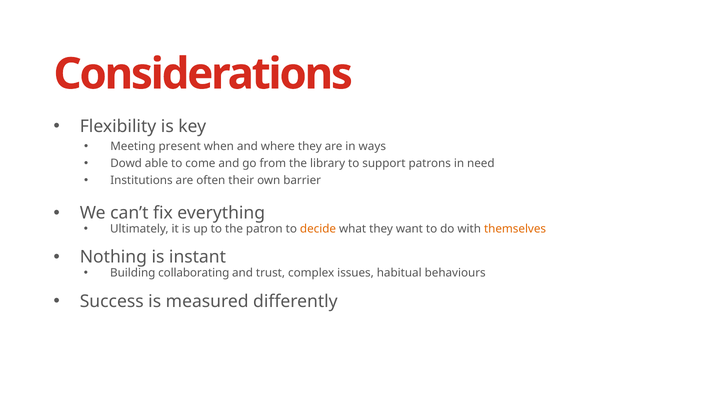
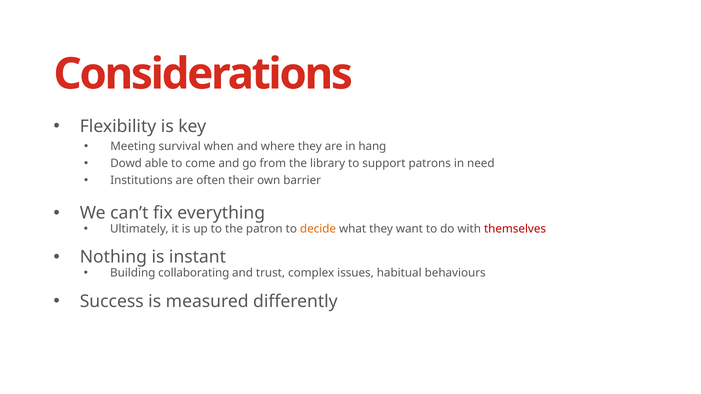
present: present -> survival
ways: ways -> hang
themselves colour: orange -> red
